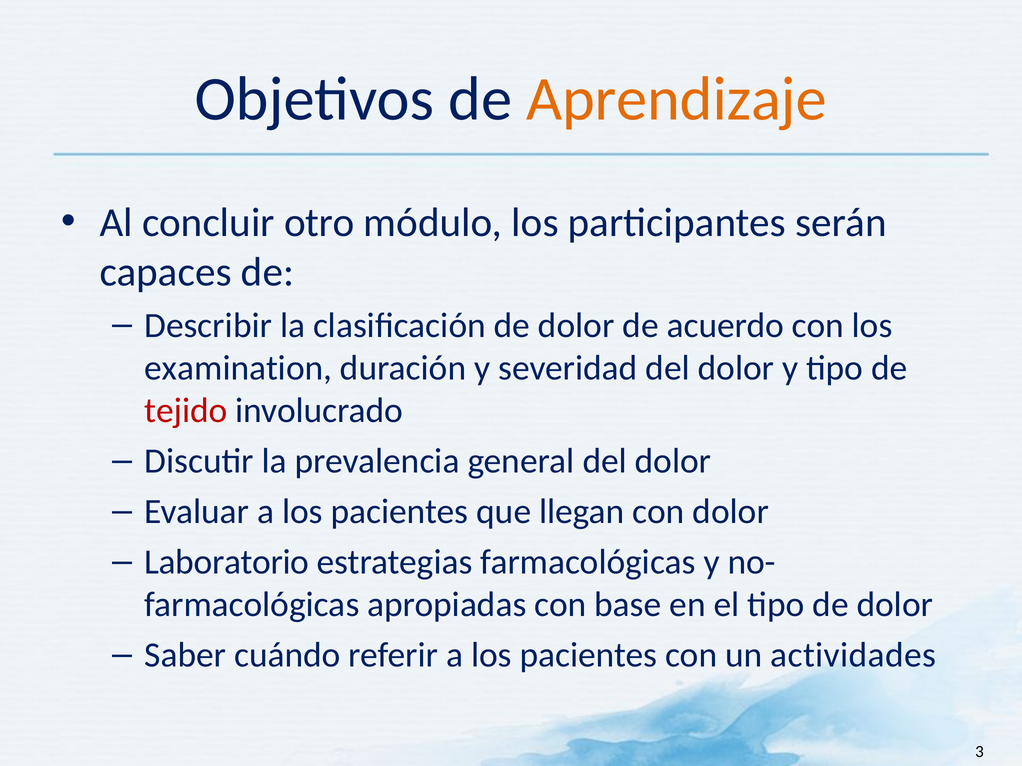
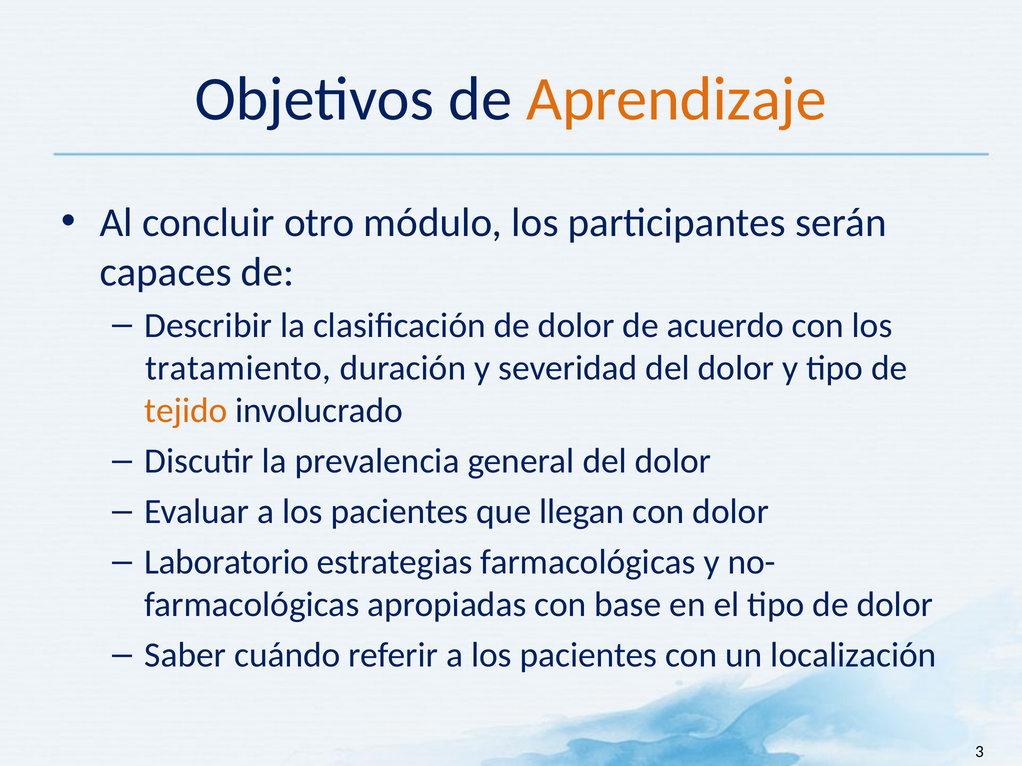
examination: examination -> tratamiento
tejido colour: red -> orange
actividades: actividades -> localización
